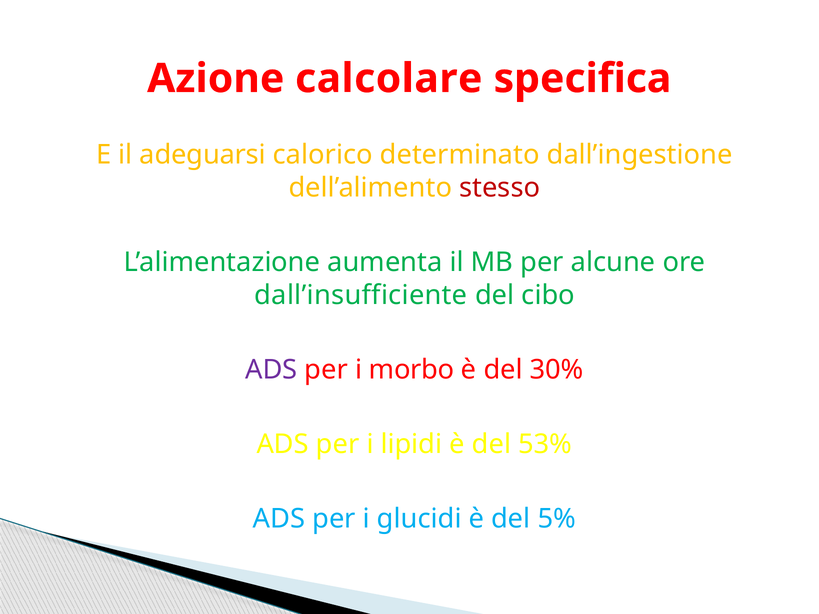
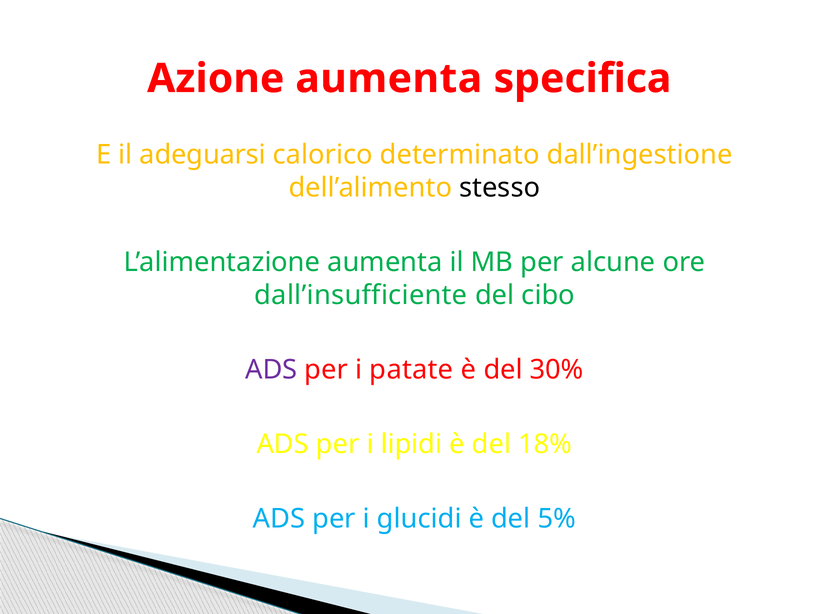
Azione calcolare: calcolare -> aumenta
stesso colour: red -> black
morbo: morbo -> patate
53%: 53% -> 18%
